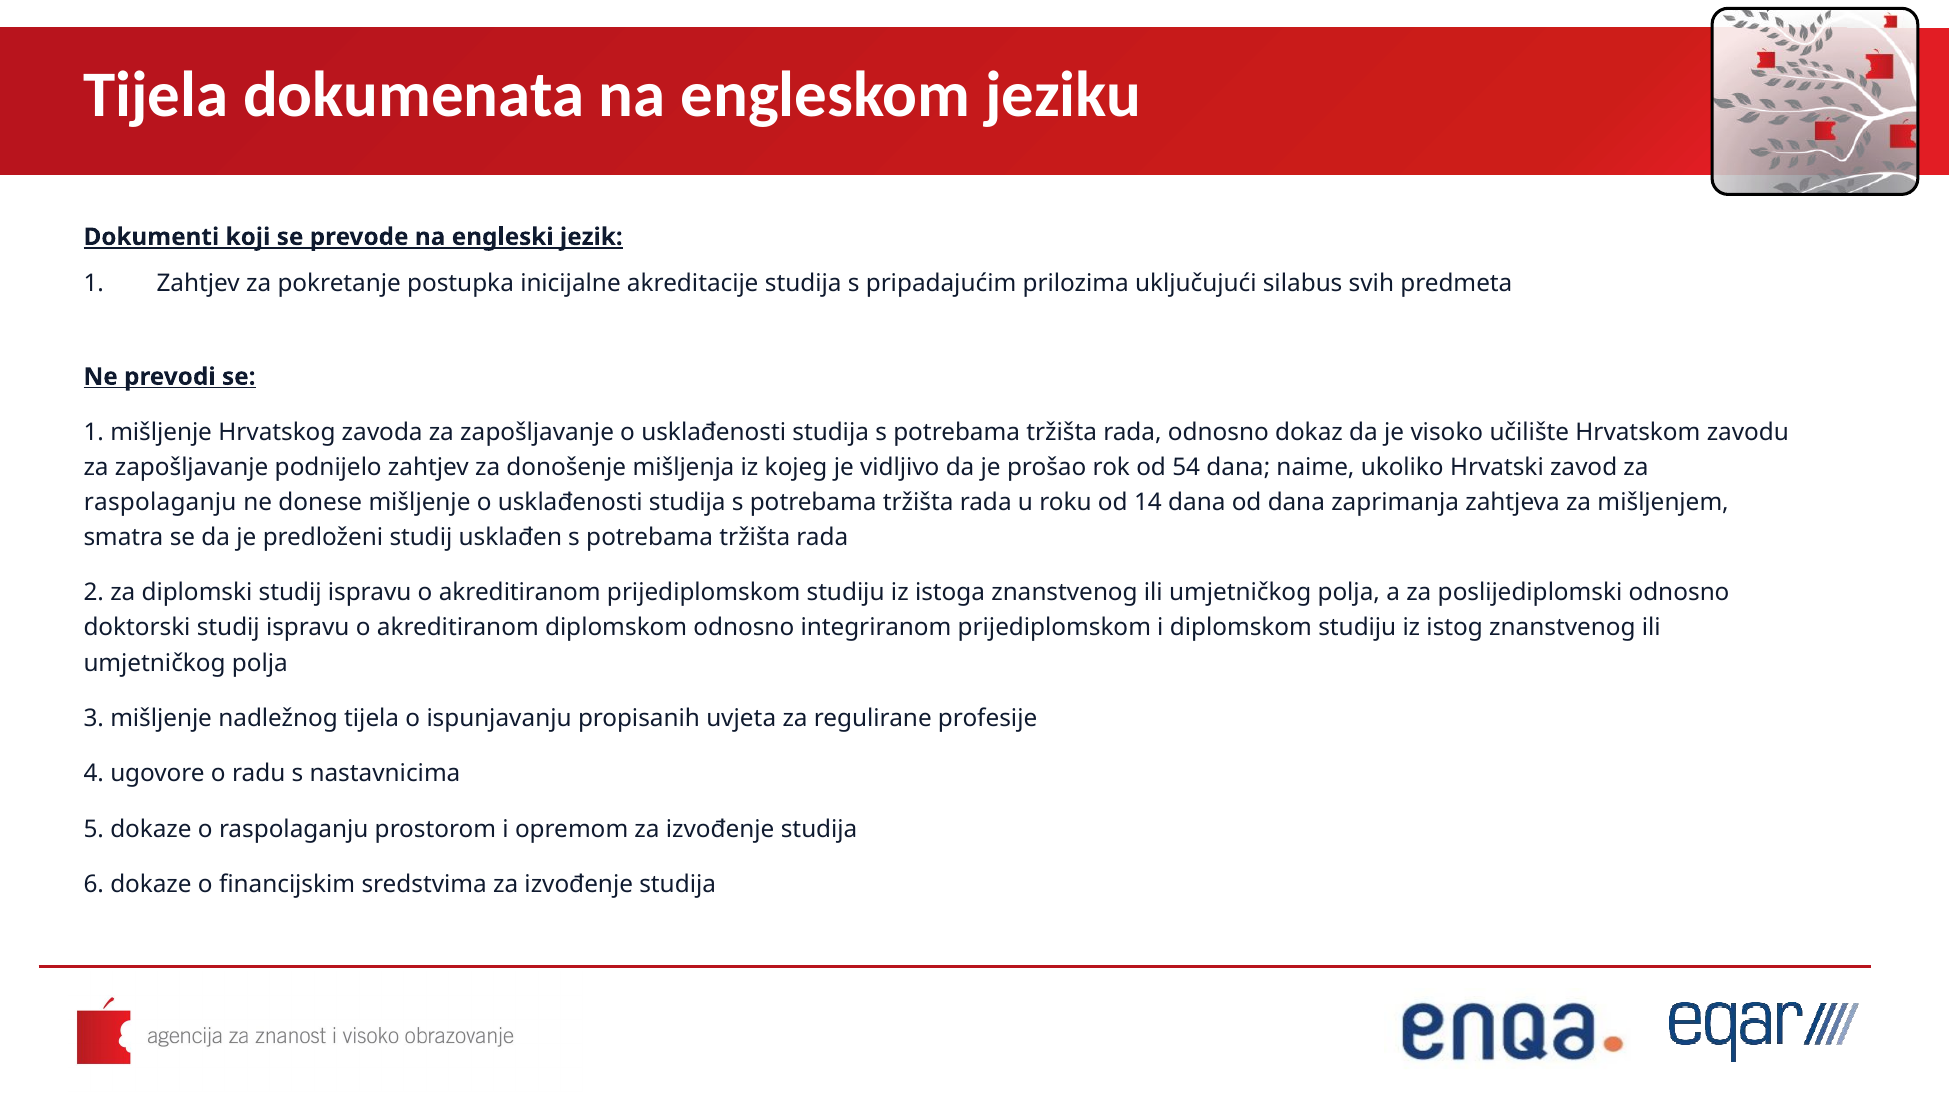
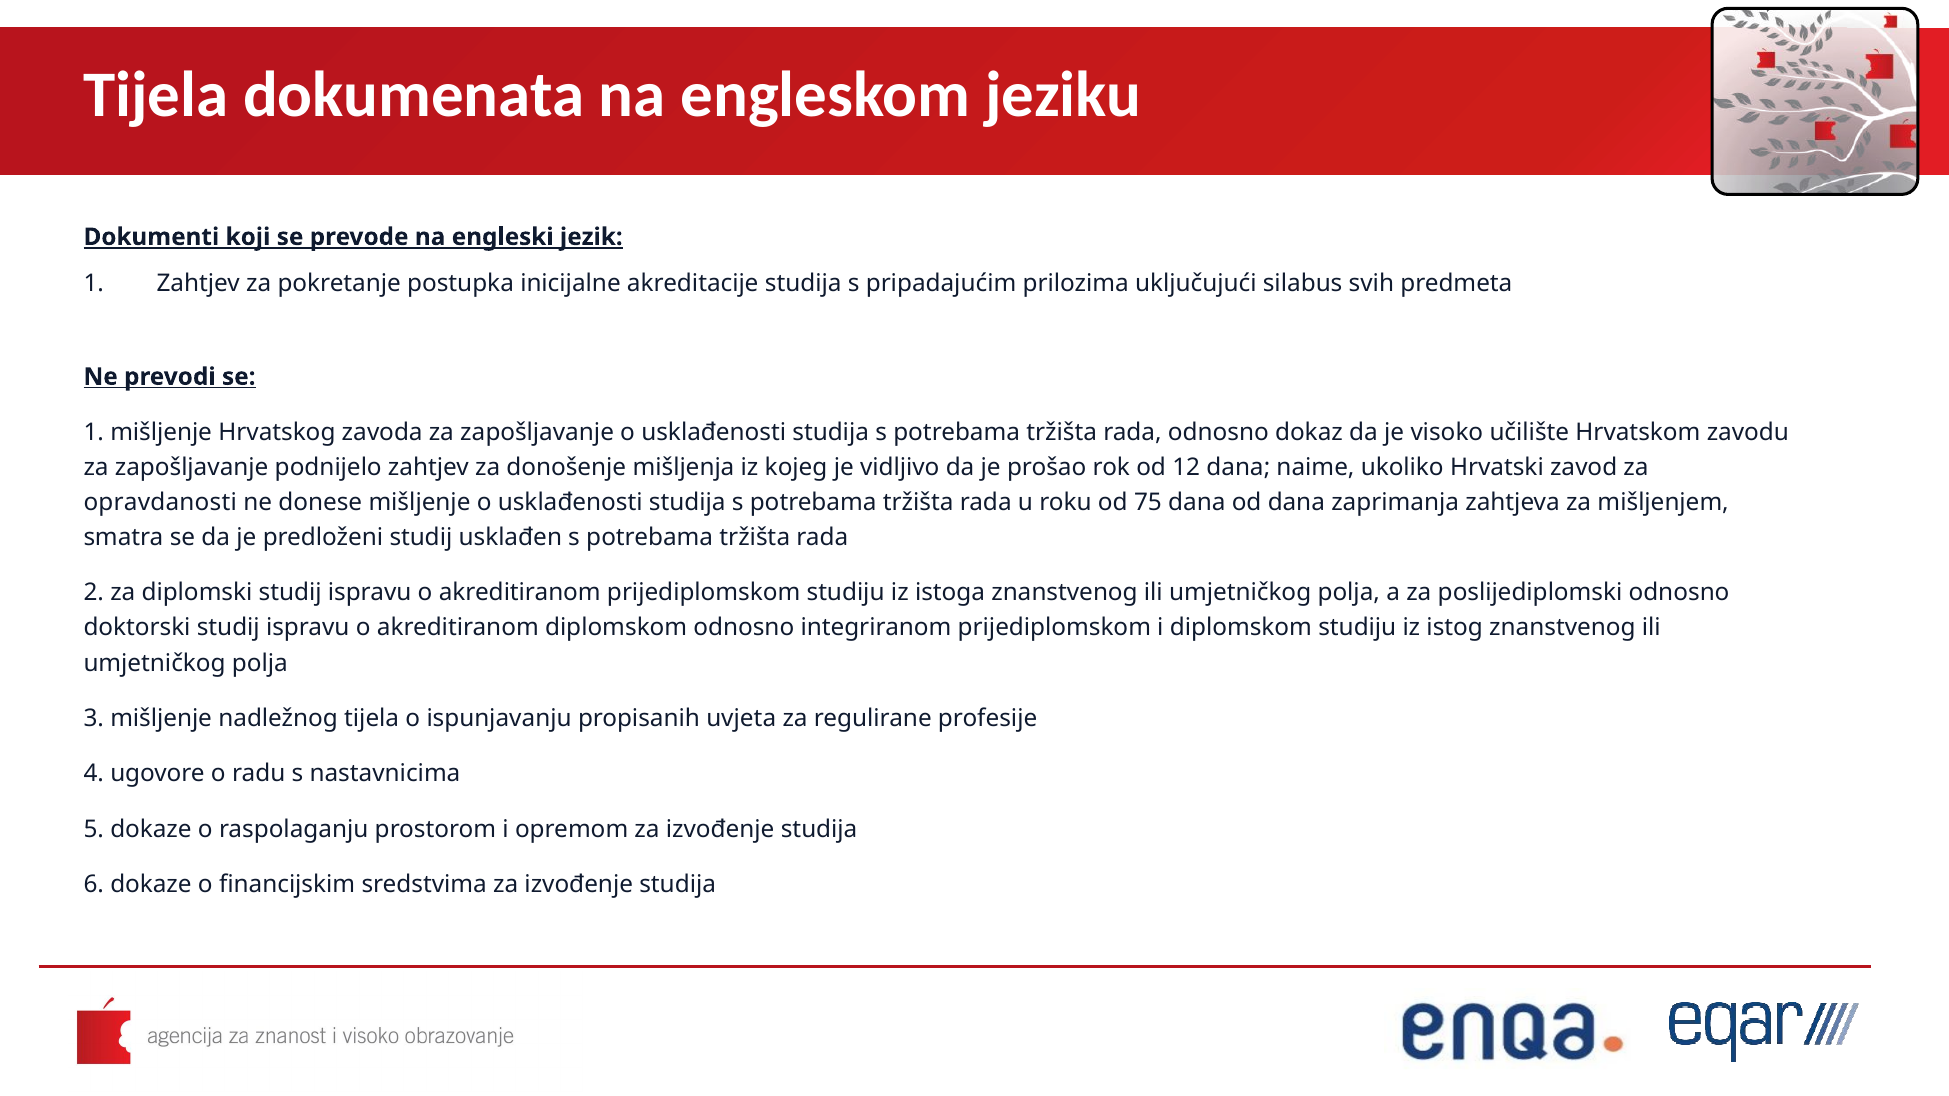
54: 54 -> 12
raspolaganju at (160, 503): raspolaganju -> opravdanosti
14: 14 -> 75
